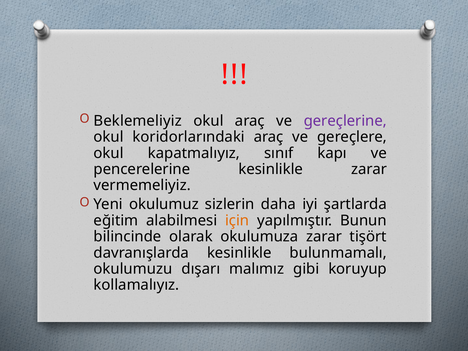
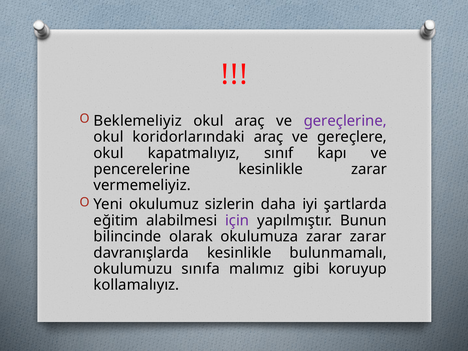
için colour: orange -> purple
zarar tişört: tişört -> zarar
dışarı: dışarı -> sınıfa
